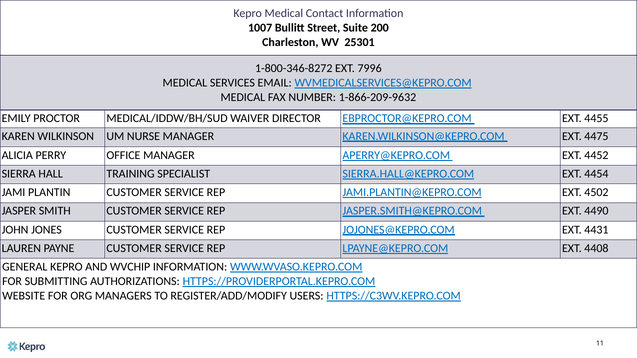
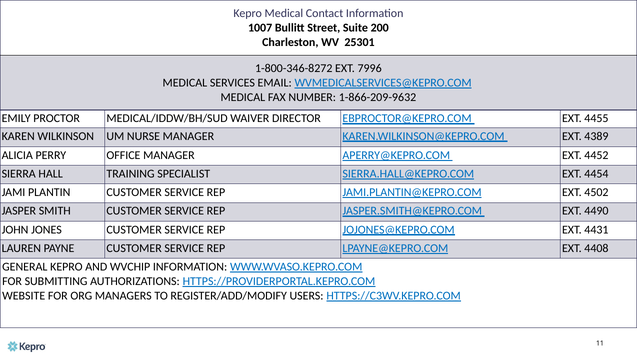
4475: 4475 -> 4389
